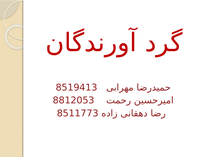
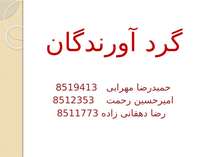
8812053: 8812053 -> 8512353
